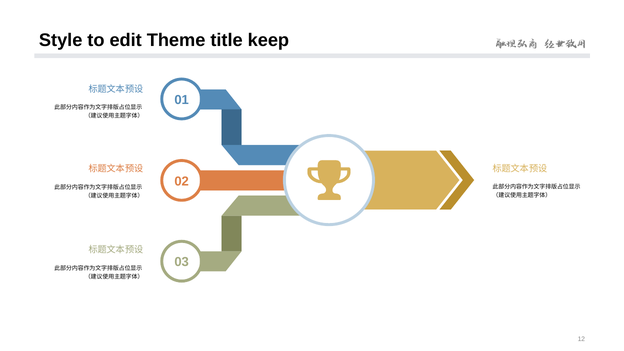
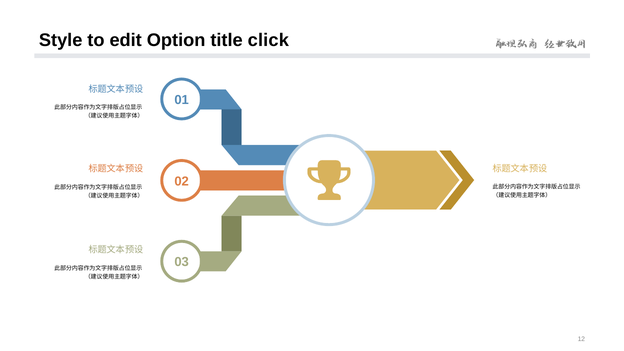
Theme: Theme -> Option
keep: keep -> click
